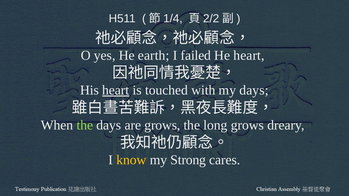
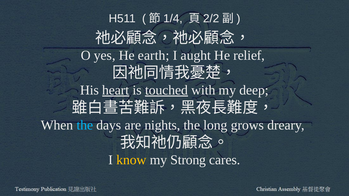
failed: failed -> aught
He heart: heart -> relief
touched underline: none -> present
my days: days -> deep
the at (85, 125) colour: light green -> light blue
are grows: grows -> nights
